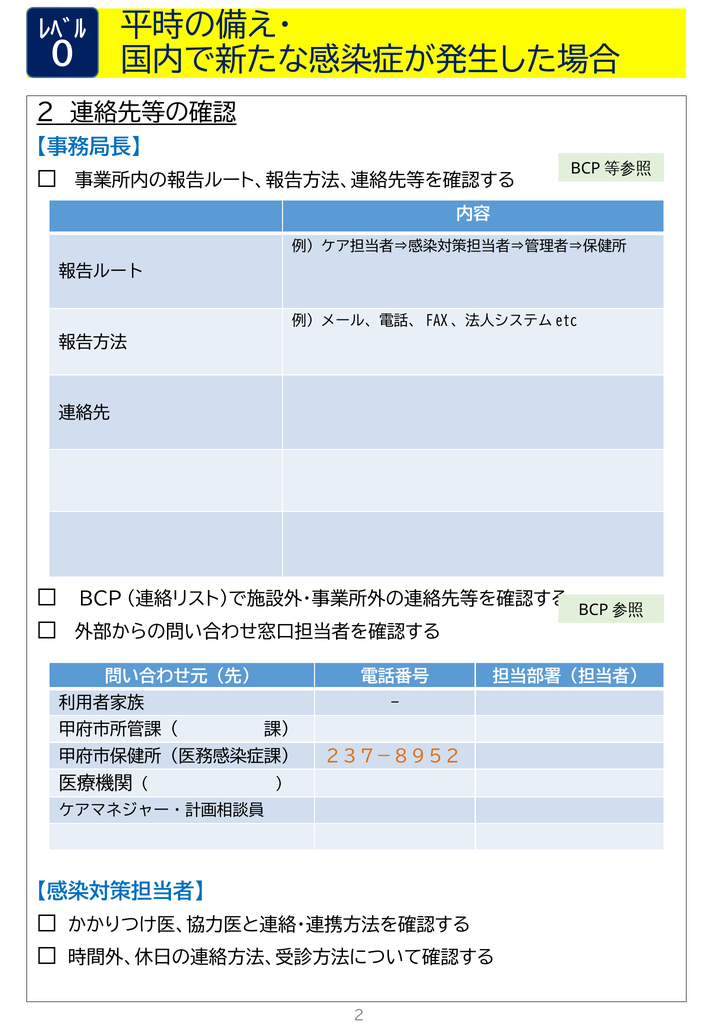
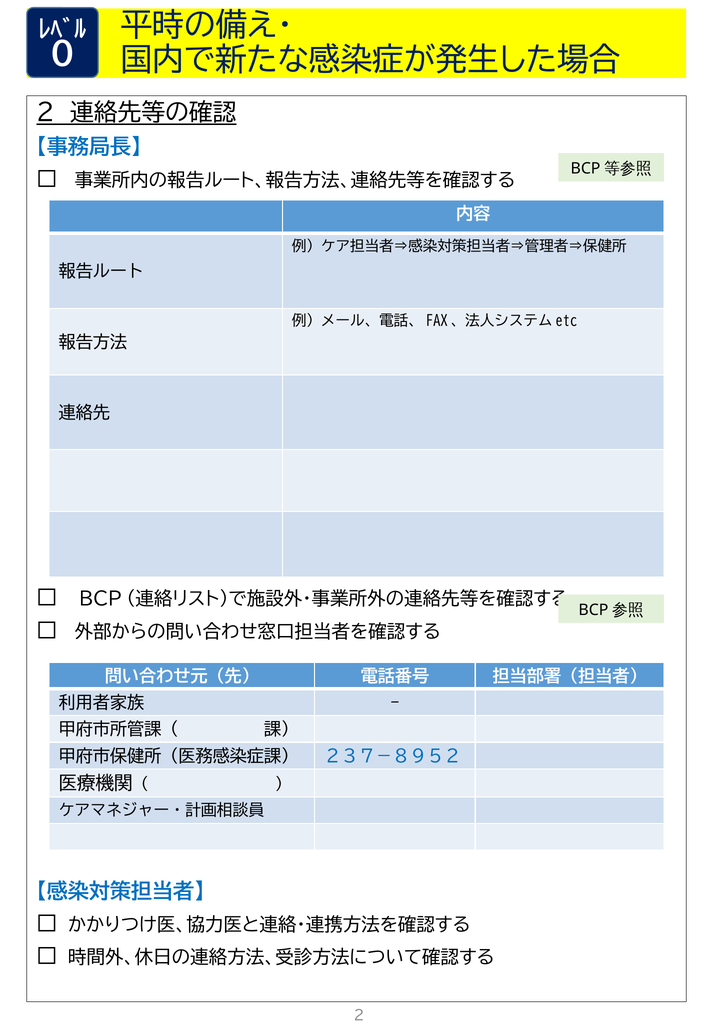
２３７－８９５２ colour: orange -> blue
